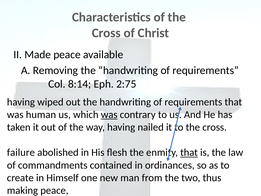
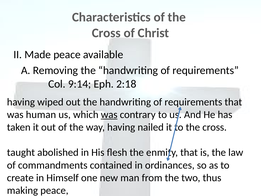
8:14: 8:14 -> 9:14
2:75: 2:75 -> 2:18
failure: failure -> taught
that at (189, 152) underline: present -> none
